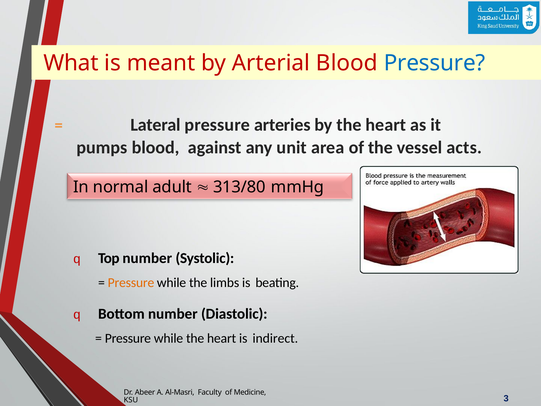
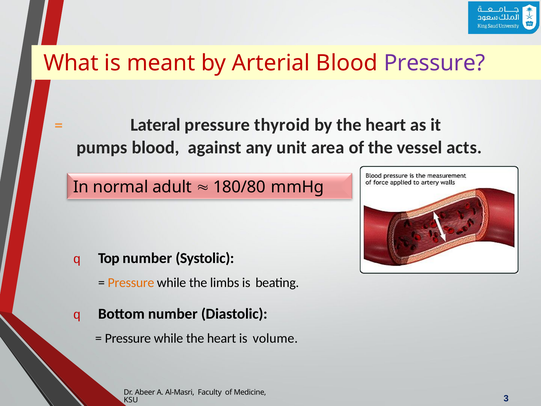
Pressure at (435, 63) colour: blue -> purple
arteries: arteries -> thyroid
313/80: 313/80 -> 180/80
indirect: indirect -> volume
